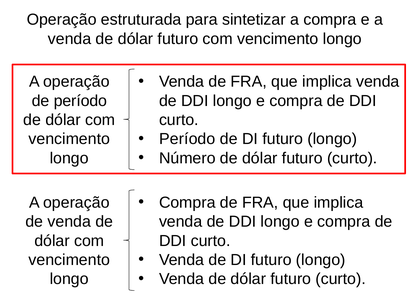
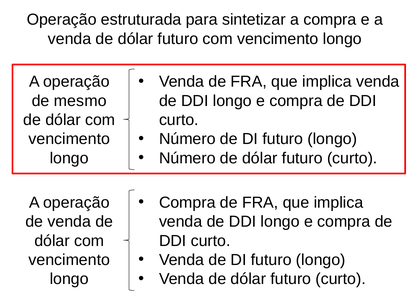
de período: período -> mesmo
Período at (187, 139): Período -> Número
